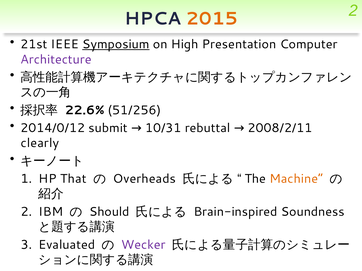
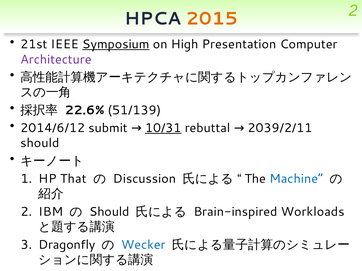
51/256: 51/256 -> 51/139
2014/0/12: 2014/0/12 -> 2014/6/12
10/31 underline: none -> present
2008/2/11: 2008/2/11 -> 2039/2/11
clearly at (40, 143): clearly -> should
Overheads: Overheads -> Discussion
Machine“ colour: orange -> blue
Soundness: Soundness -> Workloads
Evaluated: Evaluated -> Dragonfly
Wecker colour: purple -> blue
